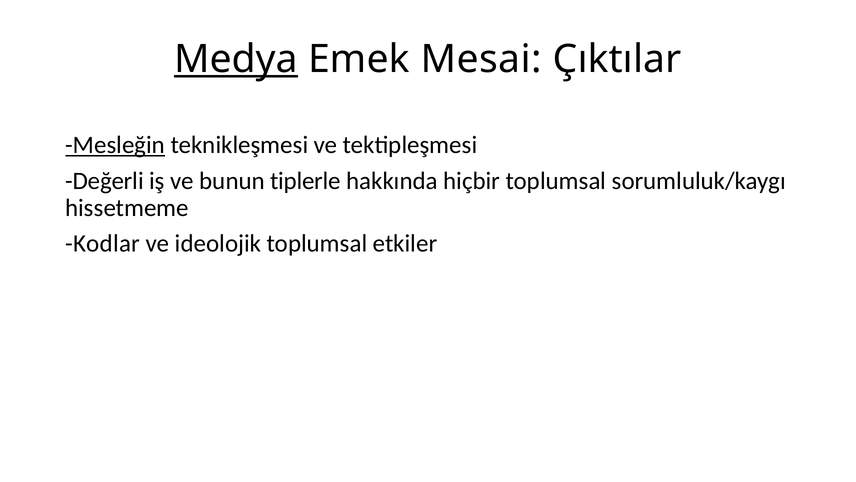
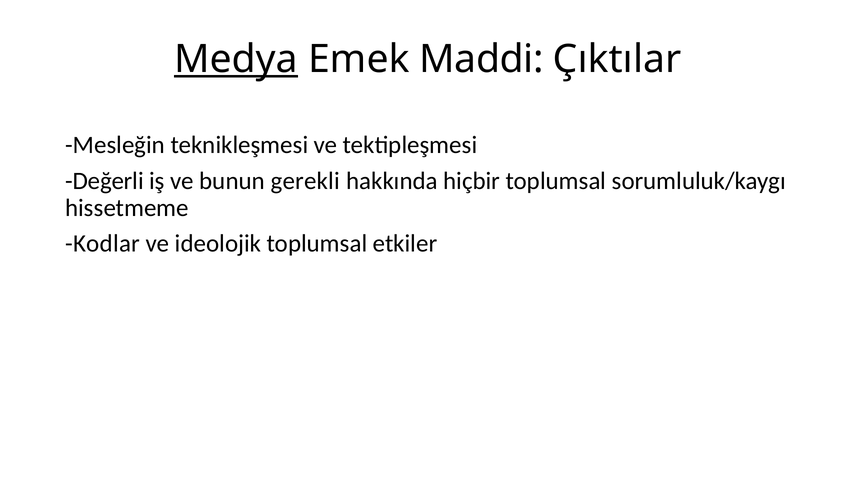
Mesai: Mesai -> Maddi
Mesleğin underline: present -> none
tiplerle: tiplerle -> gerekli
